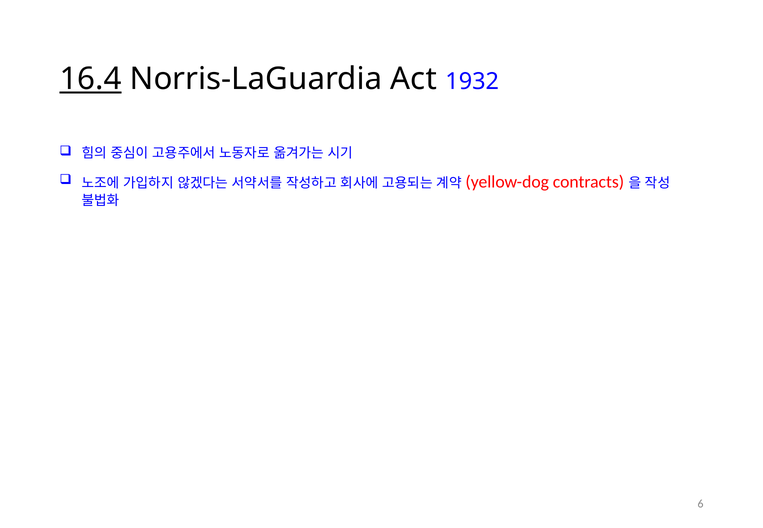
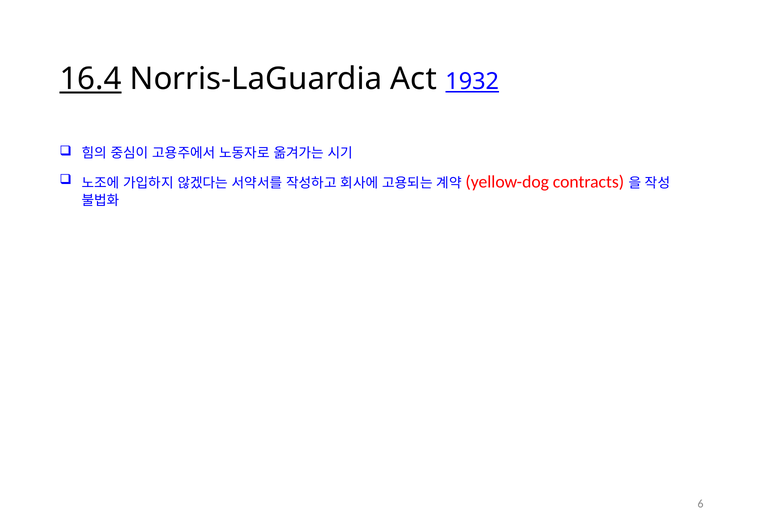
1932 underline: none -> present
